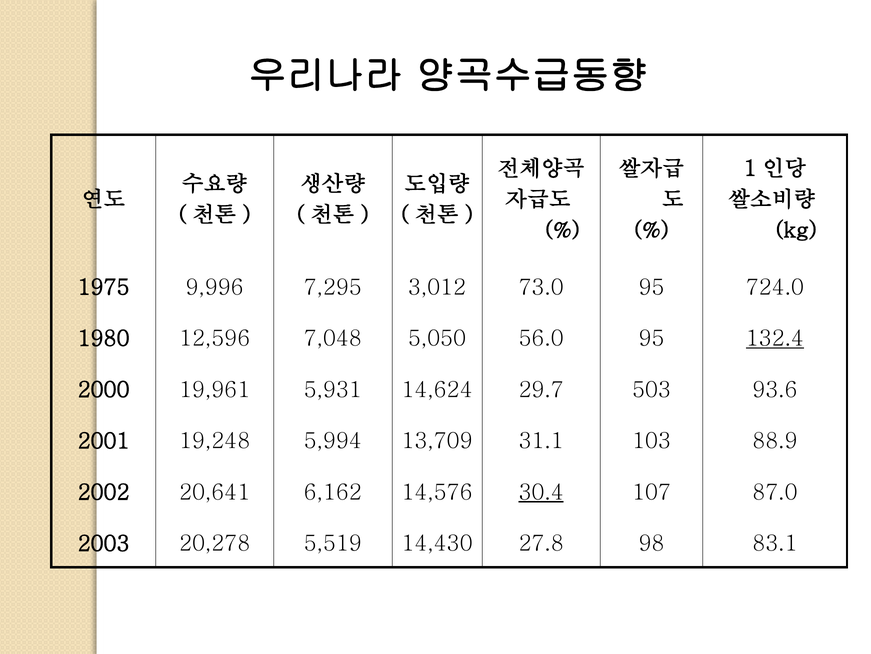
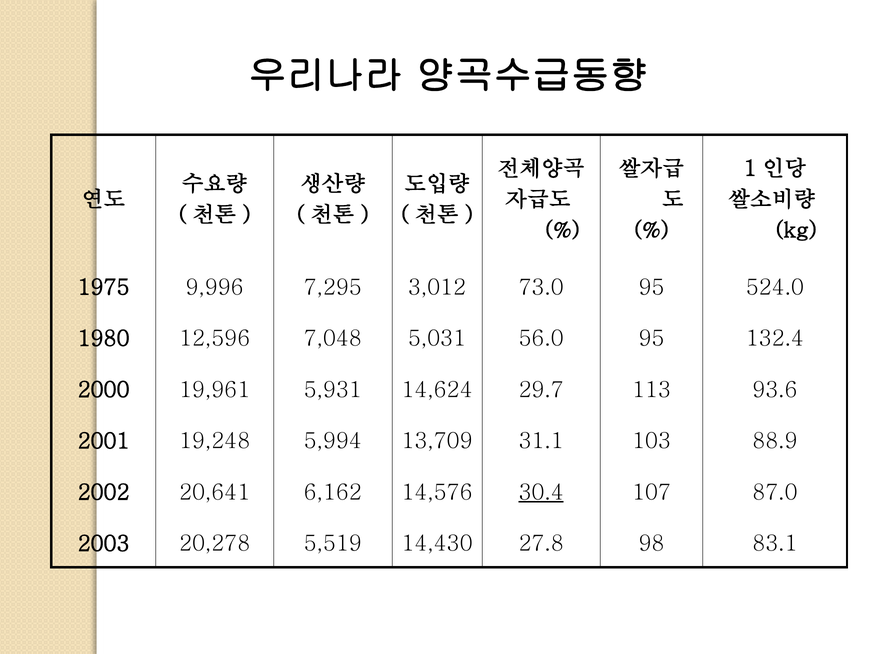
724.0: 724.0 -> 524.0
5,050: 5,050 -> 5,031
132.4 underline: present -> none
503: 503 -> 113
